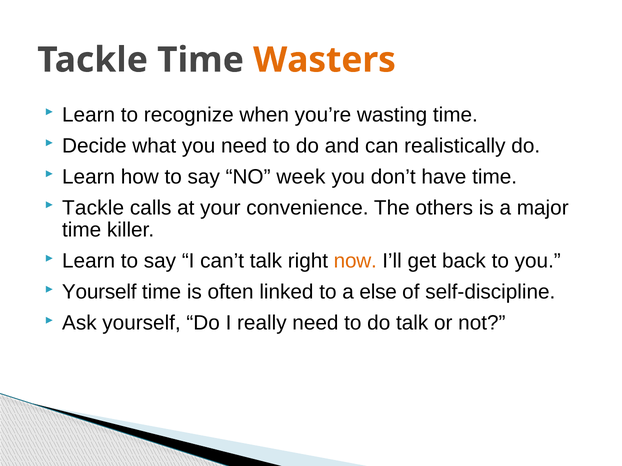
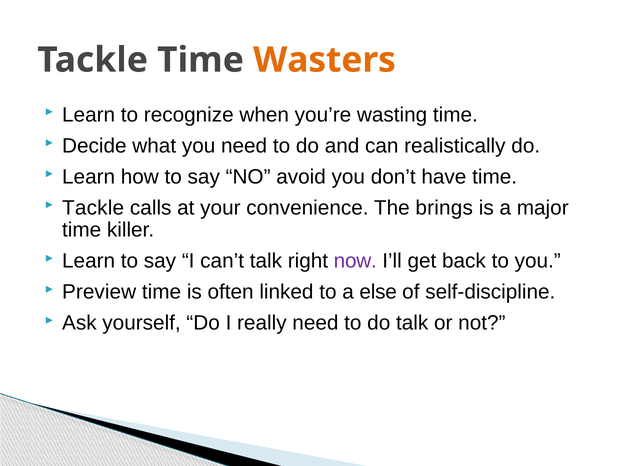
week: week -> avoid
others: others -> brings
now colour: orange -> purple
Yourself at (99, 292): Yourself -> Preview
